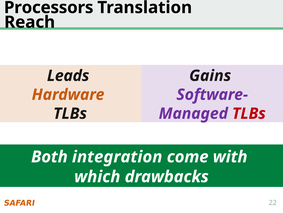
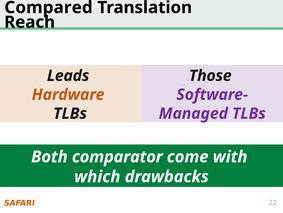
Processors: Processors -> Compared
Gains: Gains -> Those
TLBs at (249, 113) colour: red -> purple
integration: integration -> comparator
